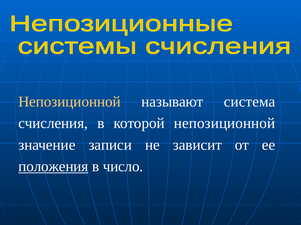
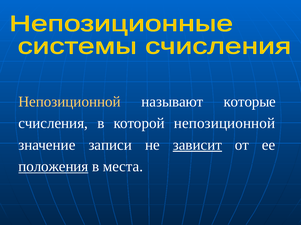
система: система -> которые
зависит underline: none -> present
число: число -> места
